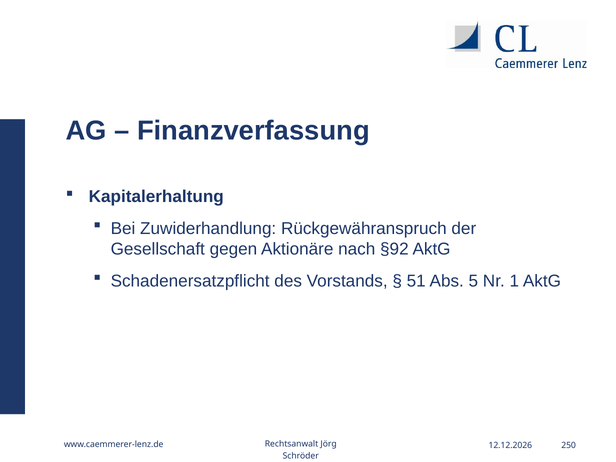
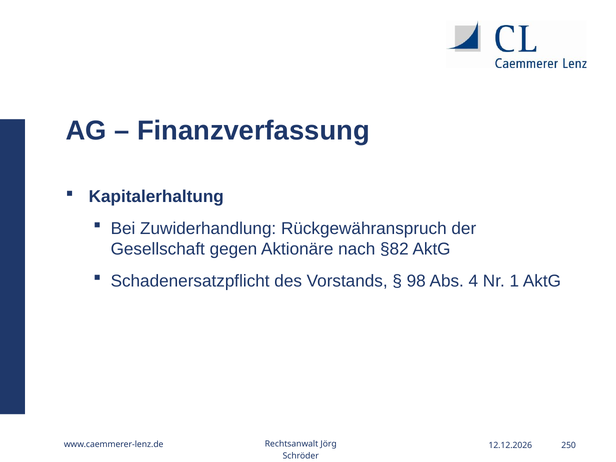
§92: §92 -> §82
51: 51 -> 98
5: 5 -> 4
